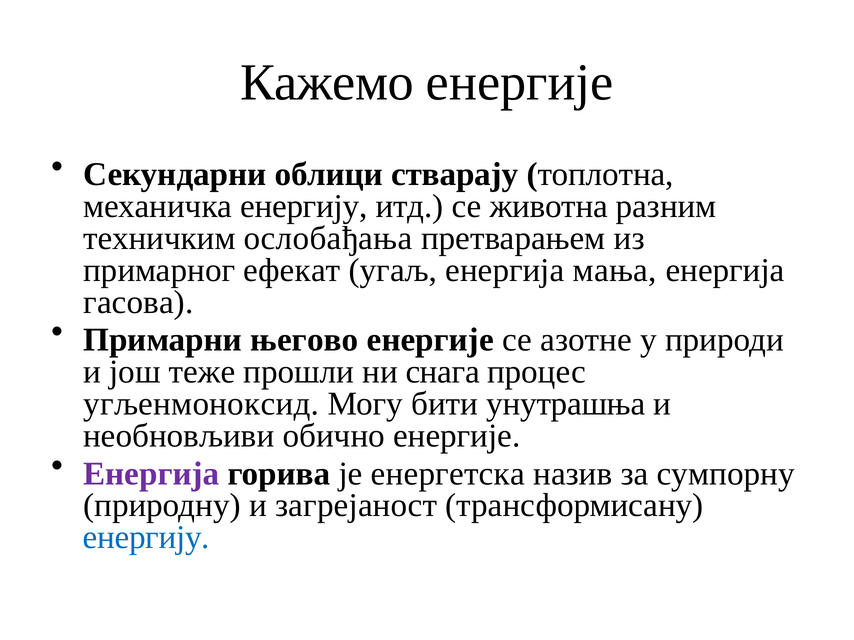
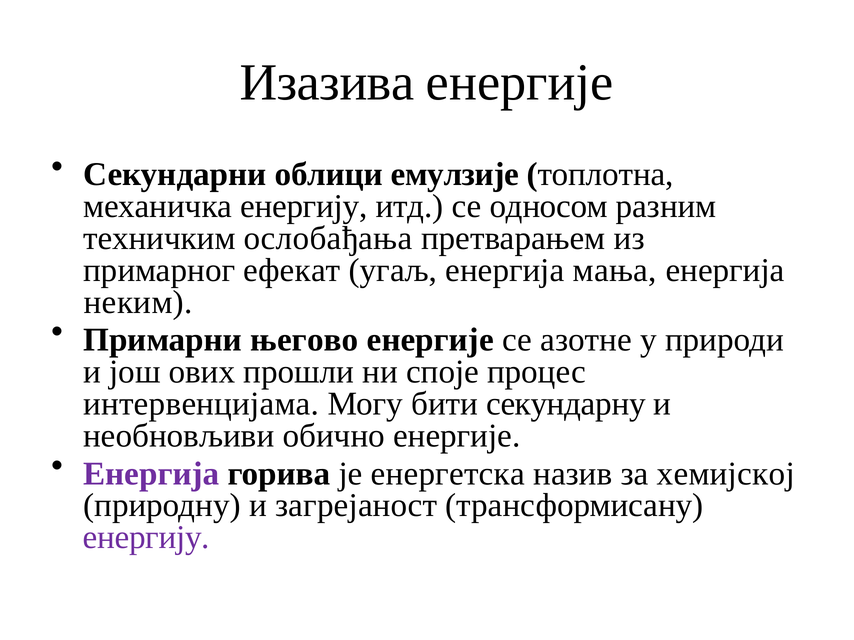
Кажемо: Кажемо -> Изазива
стварају: стварају -> емулзије
животна: животна -> односом
гасова: гасова -> неким
теже: теже -> ових
снага: снага -> споје
угљенмоноксид: угљенмоноксид -> интервенцијама
унутрашња: унутрашња -> секундарну
сумпорну: сумпорну -> хемијској
енергију at (146, 538) colour: blue -> purple
